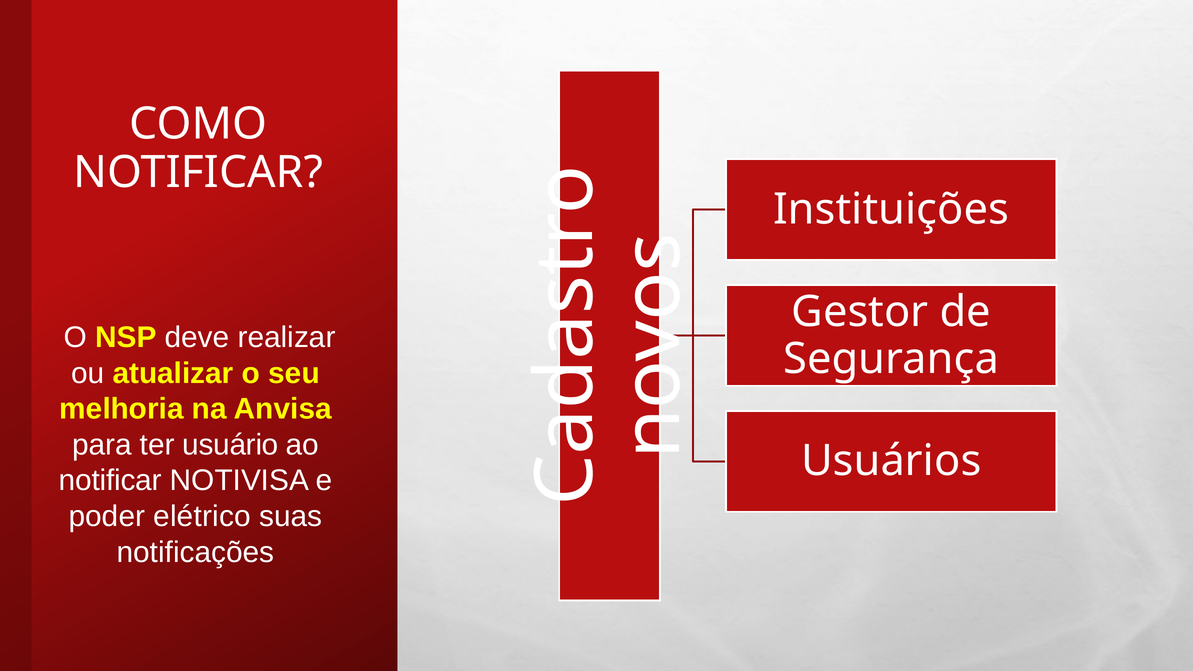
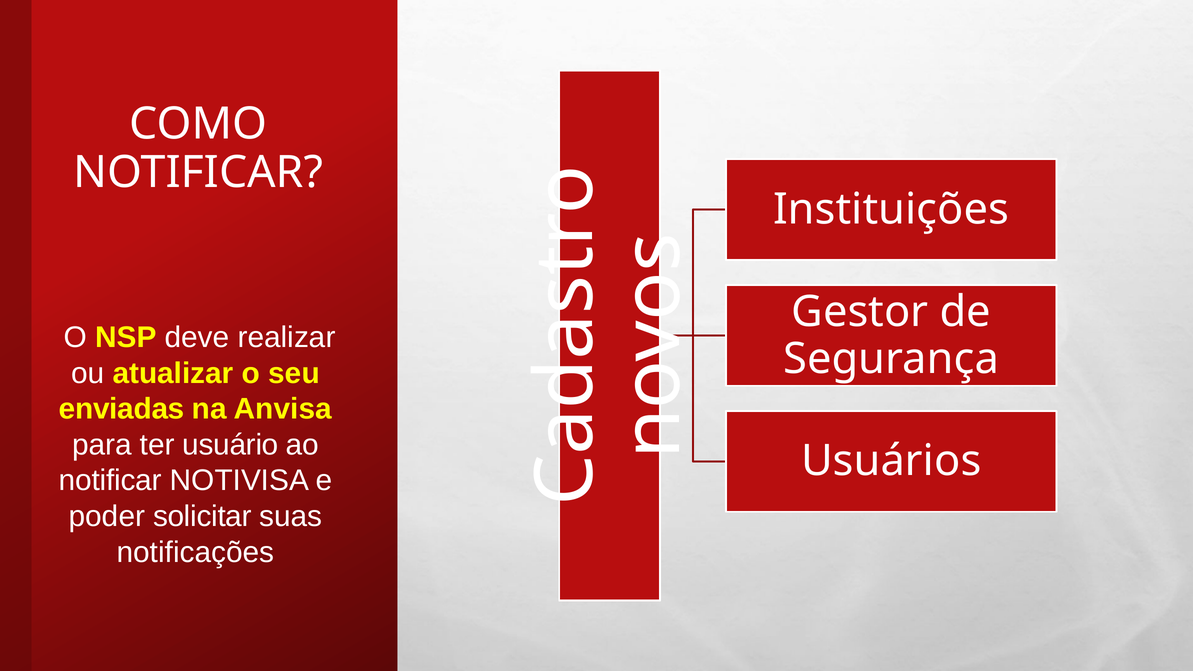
melhoria: melhoria -> enviadas
elétrico: elétrico -> solicitar
